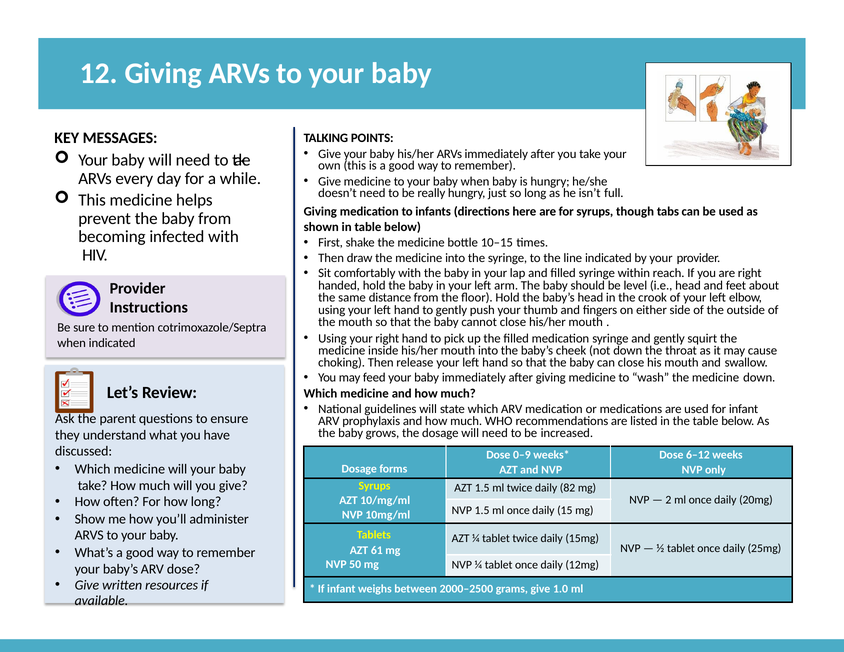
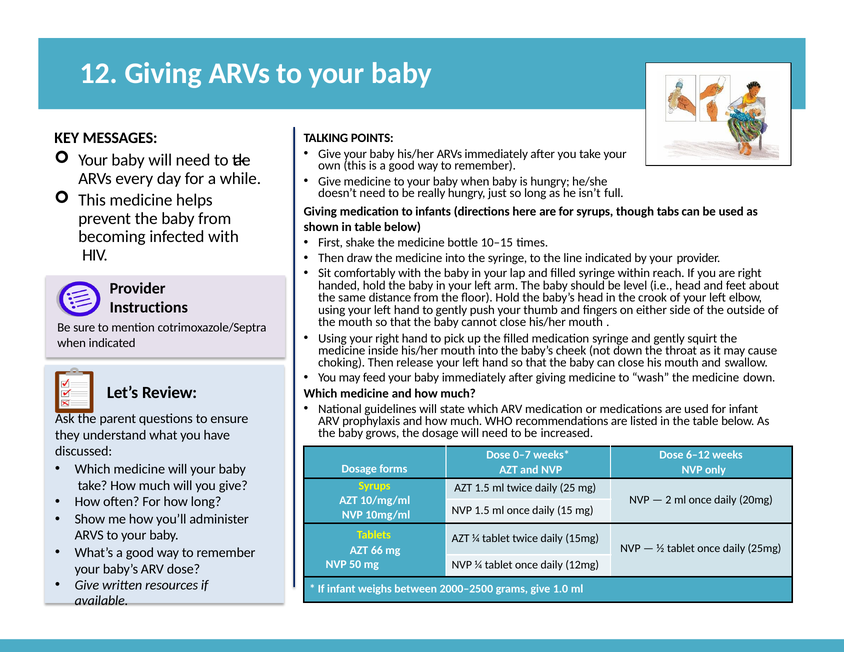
0–9: 0–9 -> 0–7
82: 82 -> 25
61: 61 -> 66
